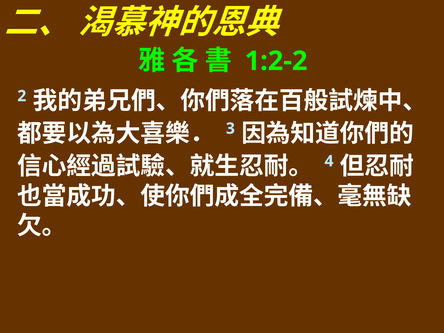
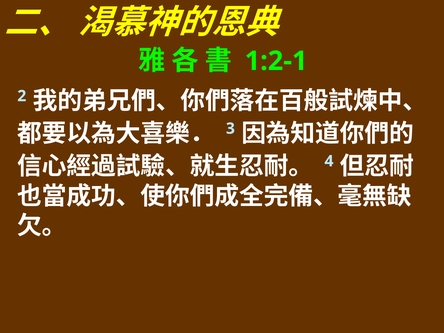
1:2-2: 1:2-2 -> 1:2-1
